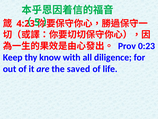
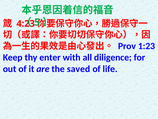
0:23: 0:23 -> 1:23
know: know -> enter
